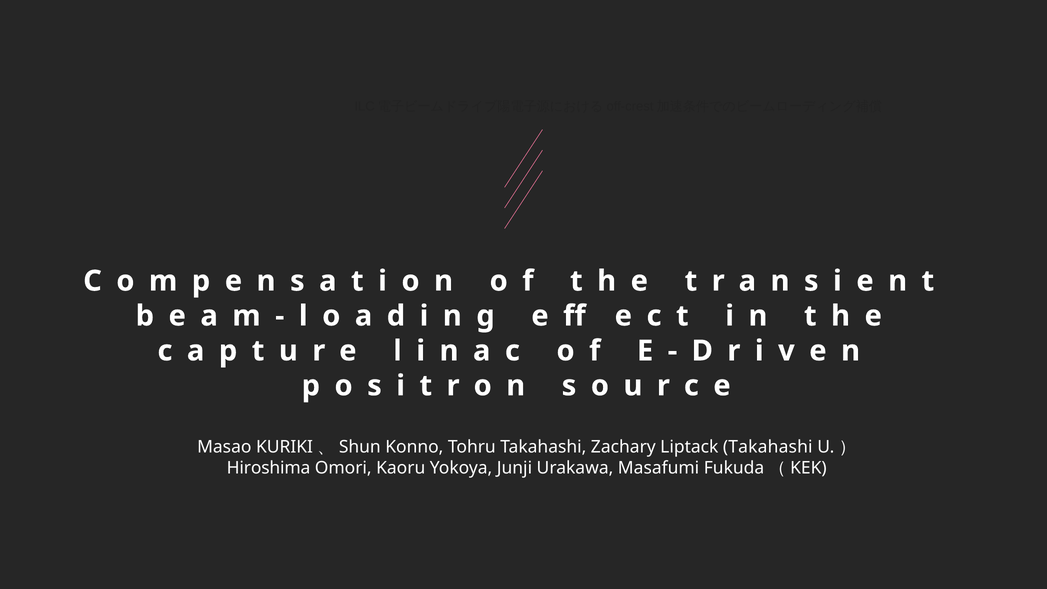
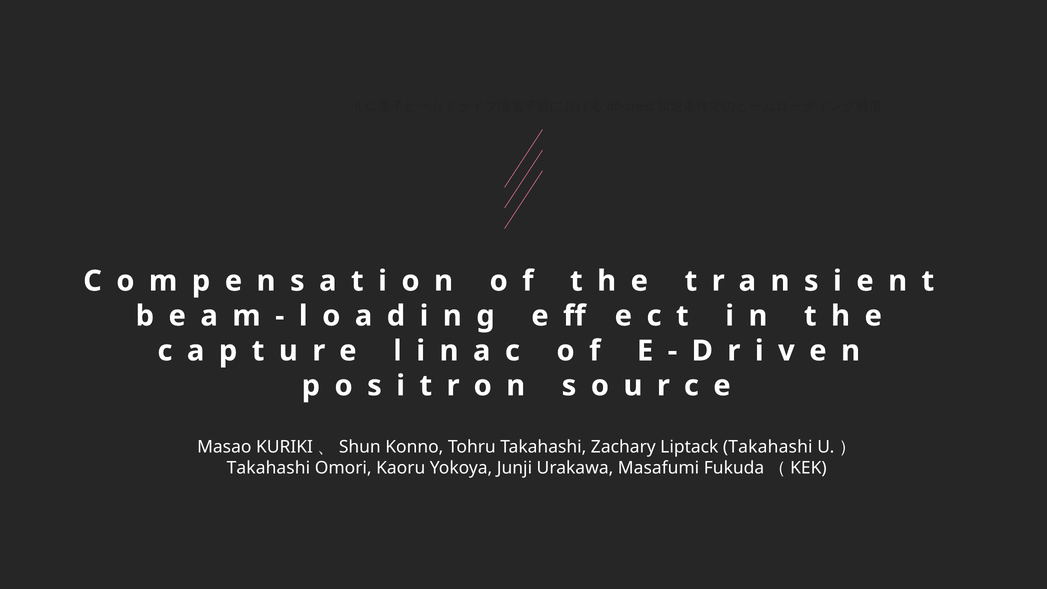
Hiroshima at (269, 468): Hiroshima -> Takahashi
